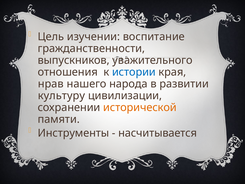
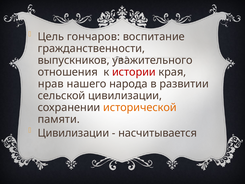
изучении: изучении -> гончаров
истории colour: blue -> red
культуру: культуру -> сельской
Инструменты at (73, 133): Инструменты -> Цивилизации
